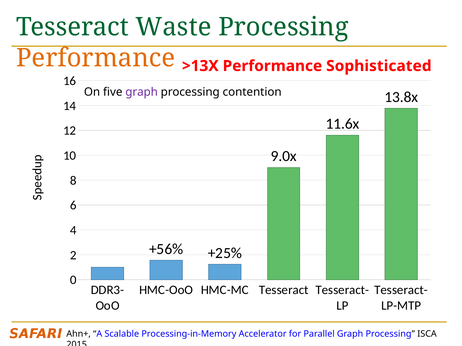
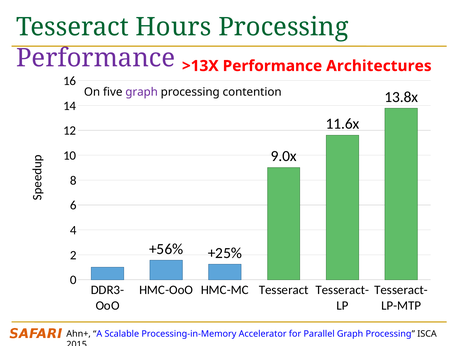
Waste: Waste -> Hours
Performance at (96, 58) colour: orange -> purple
Sophisticated: Sophisticated -> Architectures
